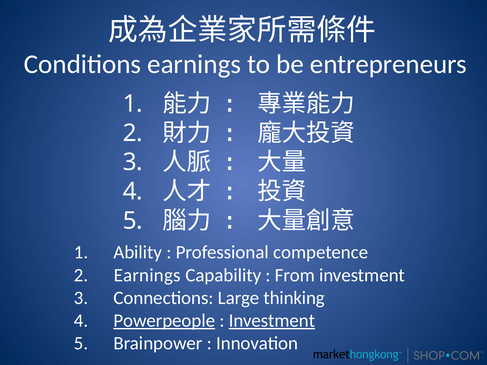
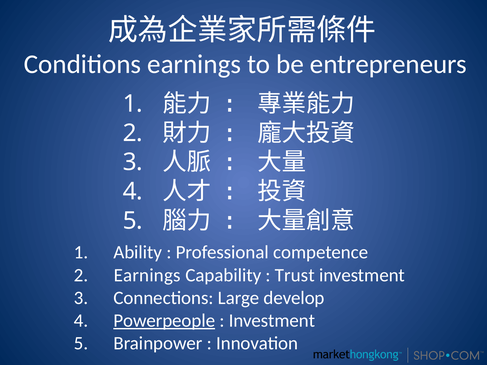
From: From -> Trust
thinking: thinking -> develop
Investment at (272, 321) underline: present -> none
